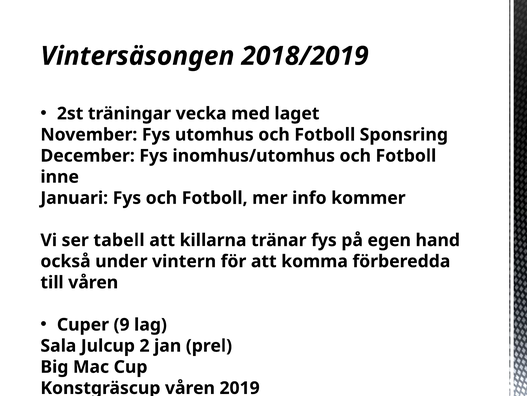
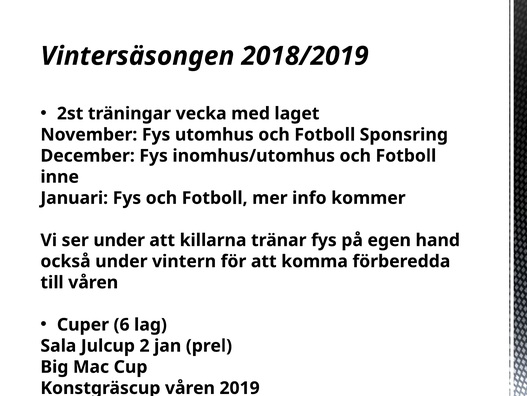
ser tabell: tabell -> under
9: 9 -> 6
